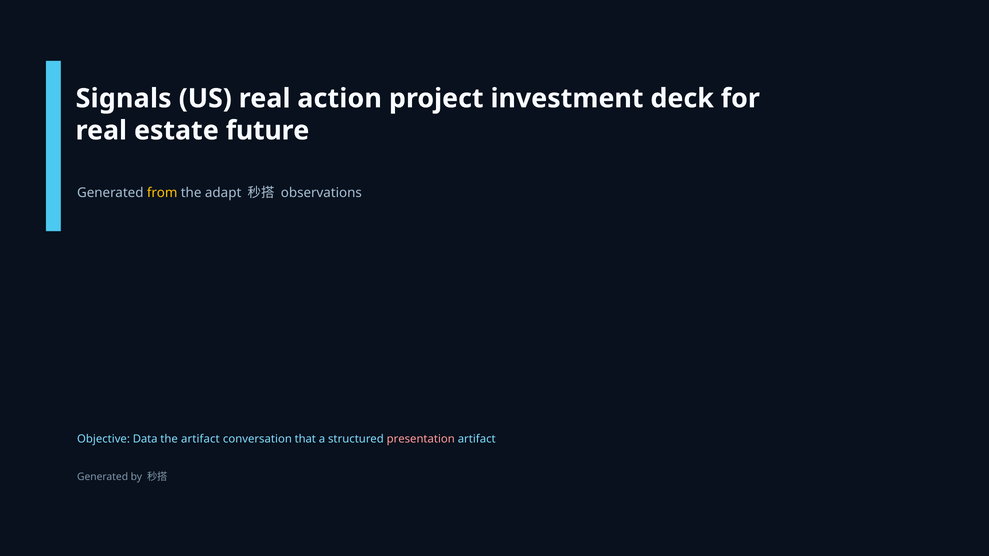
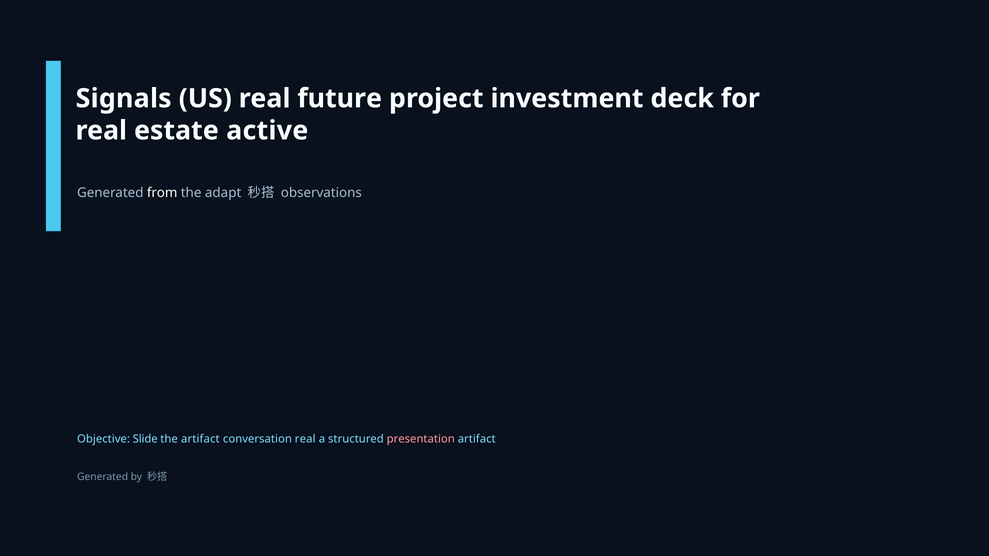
action: action -> future
future: future -> active
from colour: yellow -> white
Data: Data -> Slide
conversation that: that -> real
